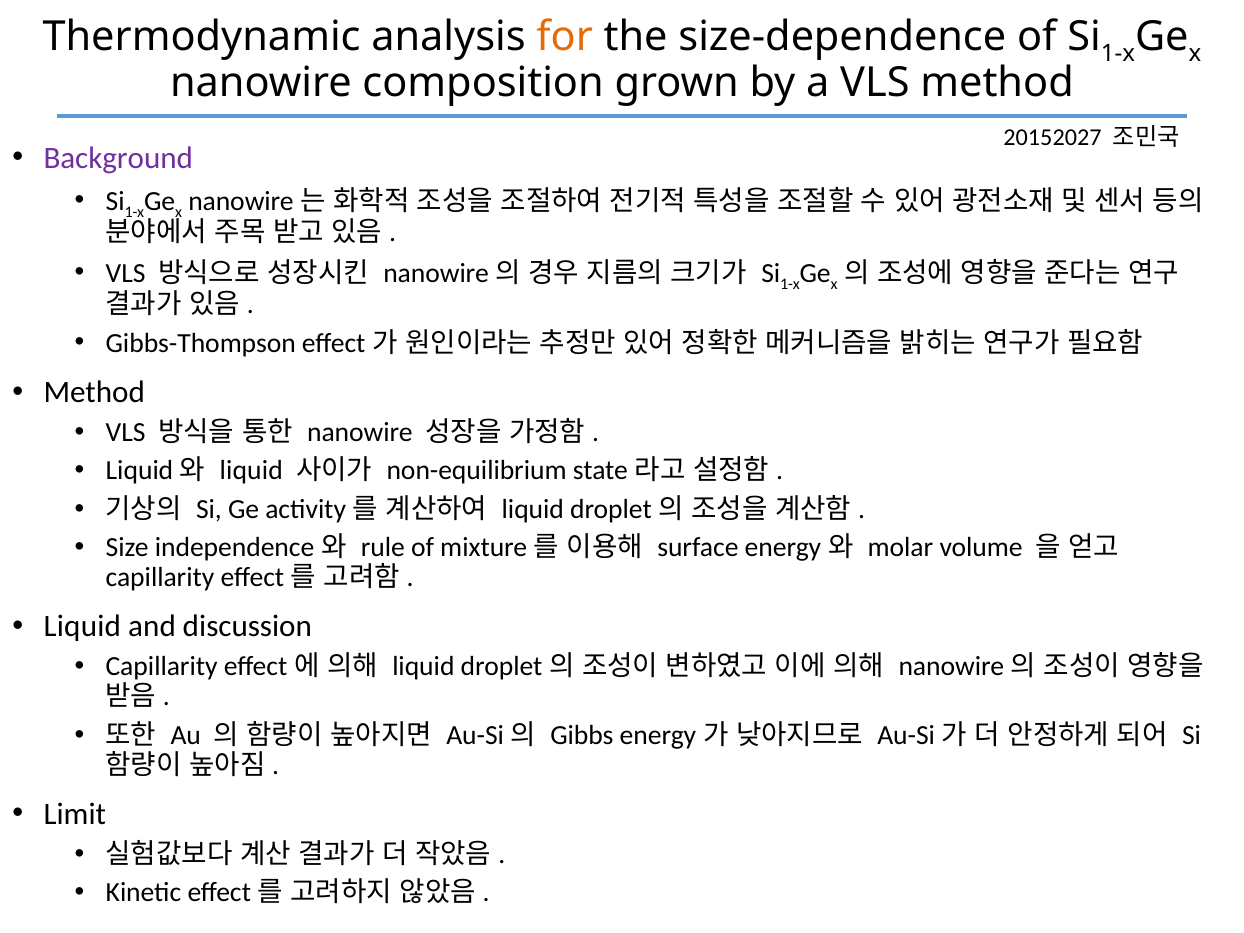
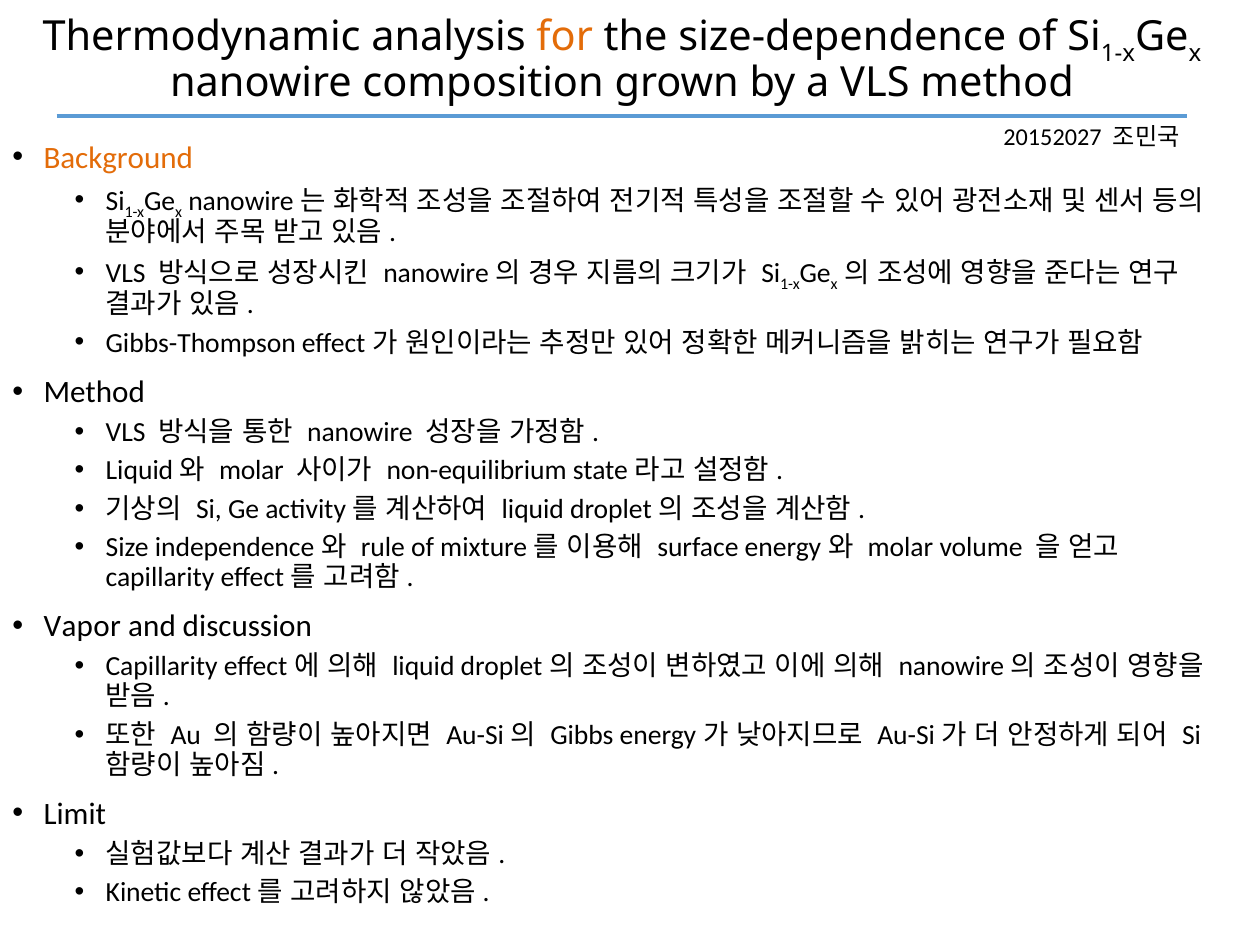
Background colour: purple -> orange
liquid at (251, 471): liquid -> molar
Liquid at (82, 626): Liquid -> Vapor
